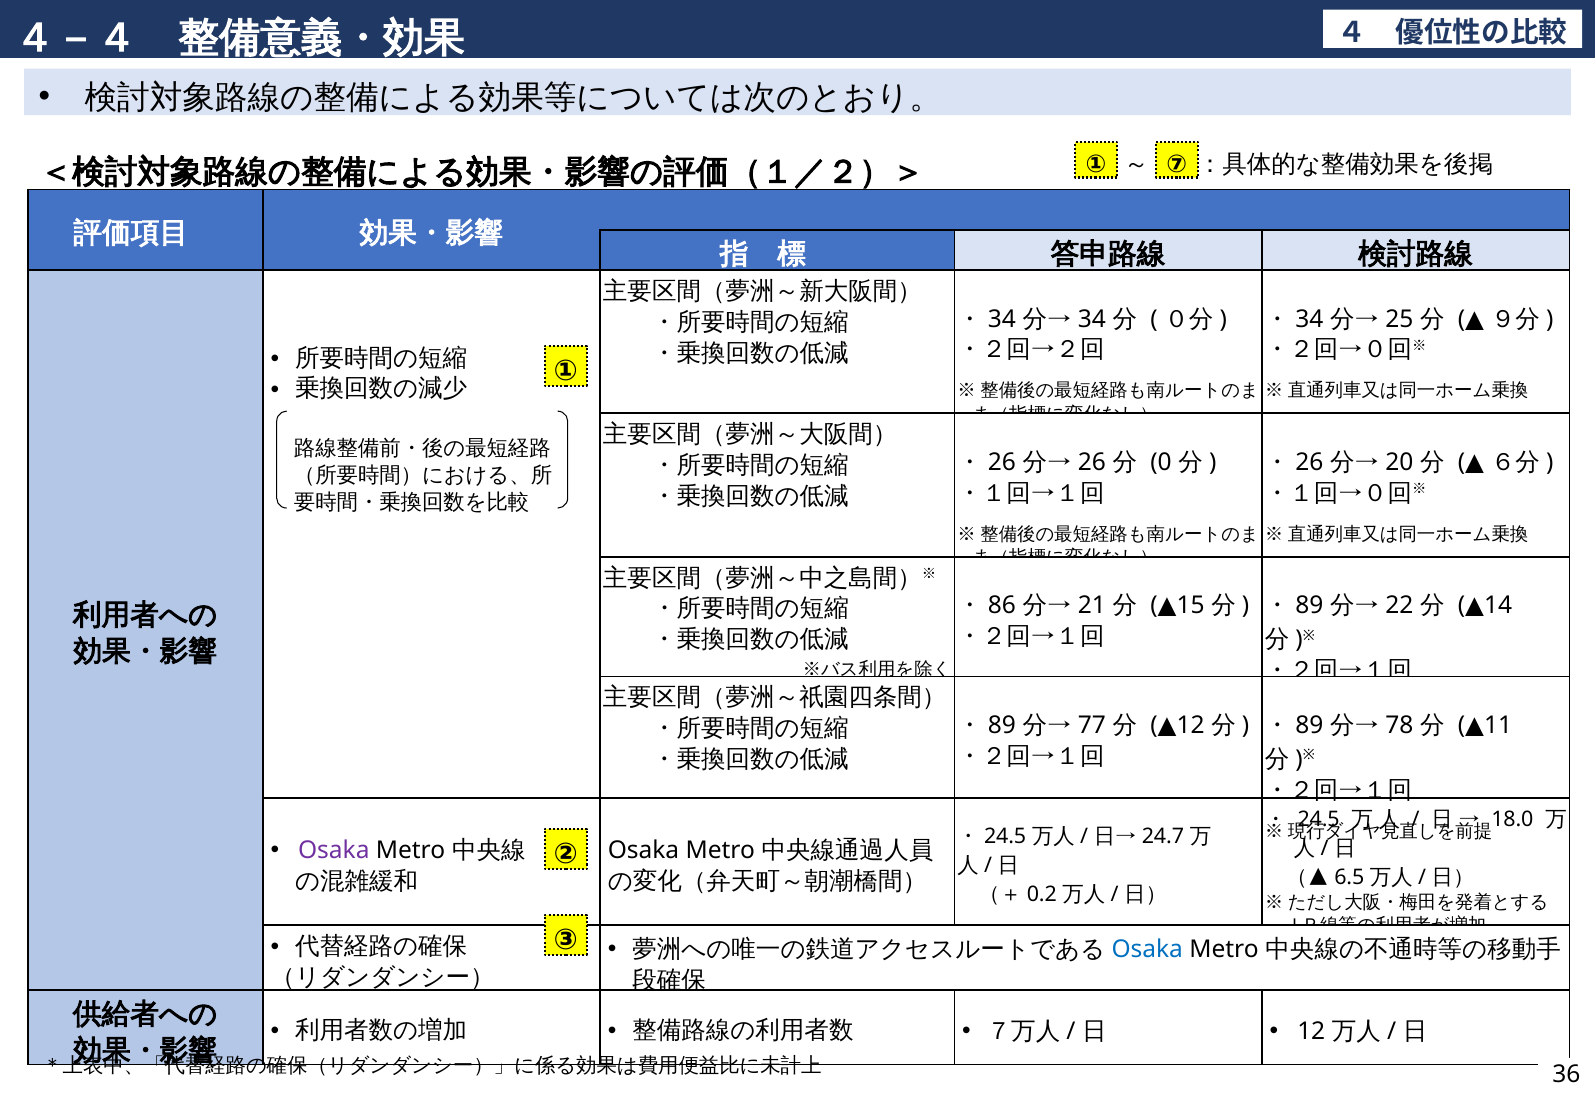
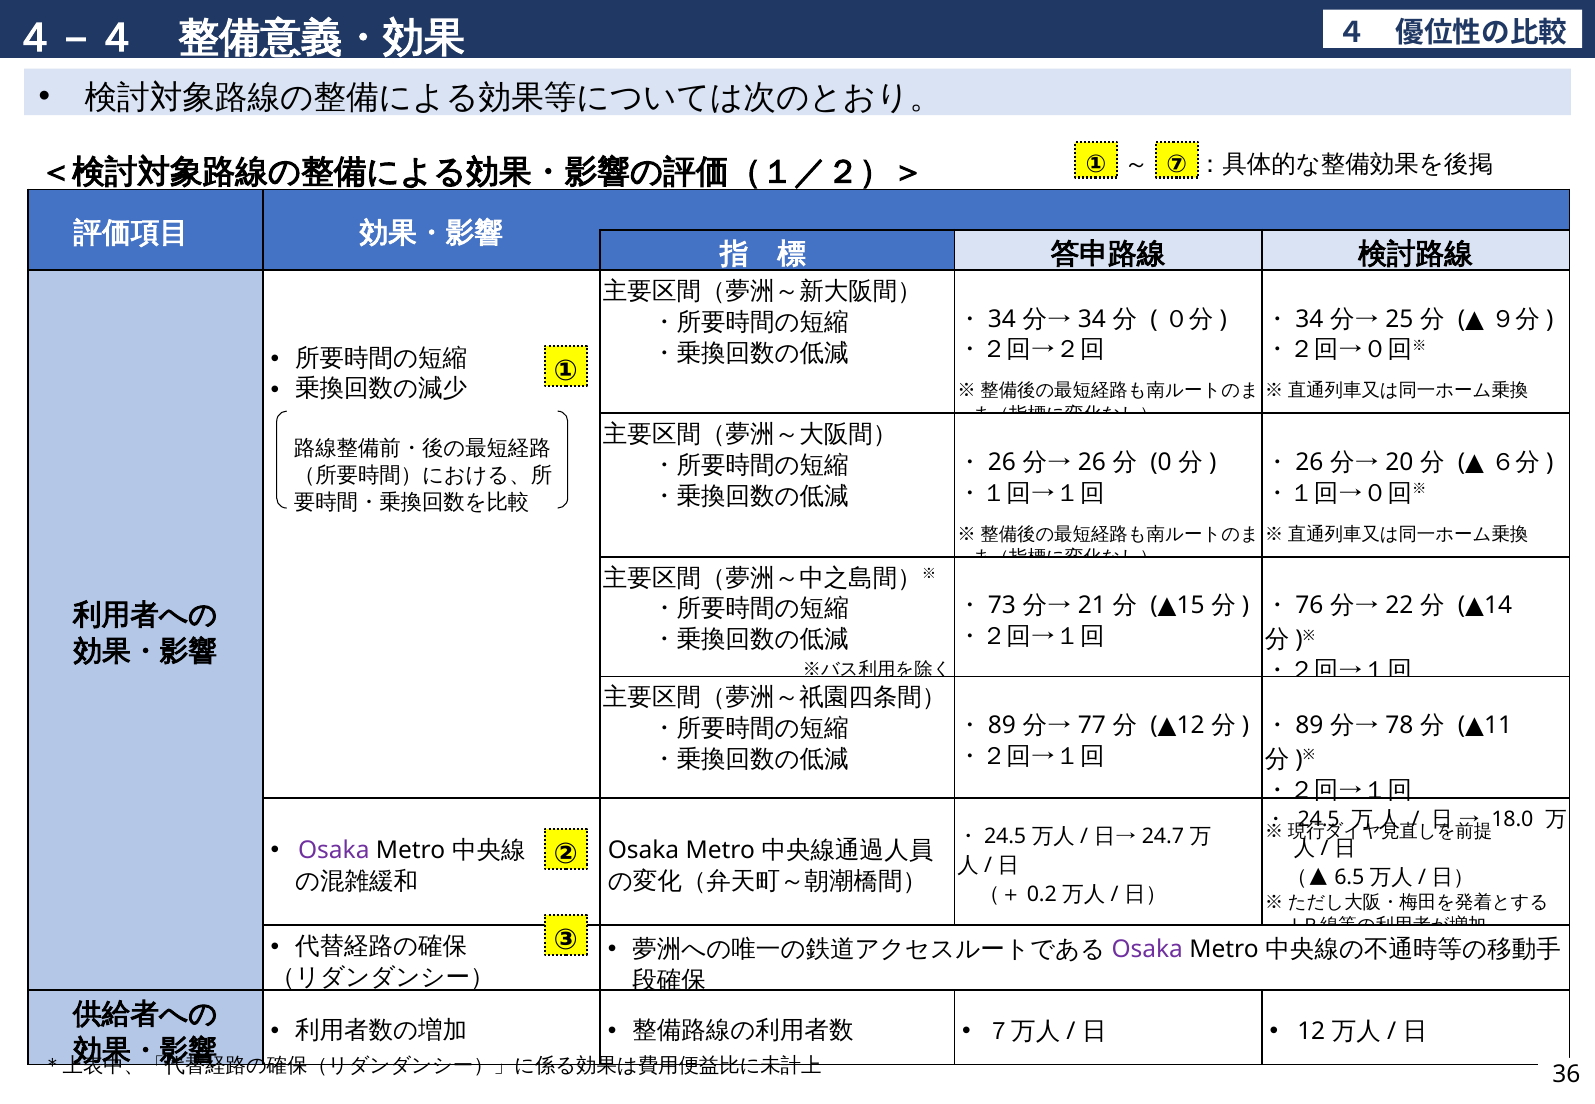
86: 86 -> 73
89 at (1310, 606): 89 -> 76
Osaka at (1147, 949) colour: blue -> purple
